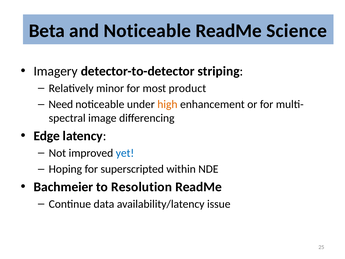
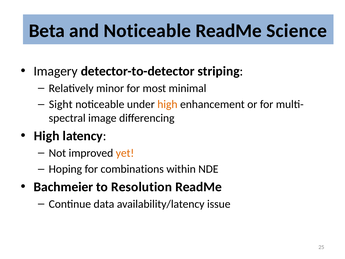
product: product -> minimal
Need: Need -> Sight
Edge at (47, 136): Edge -> High
yet colour: blue -> orange
superscripted: superscripted -> combinations
